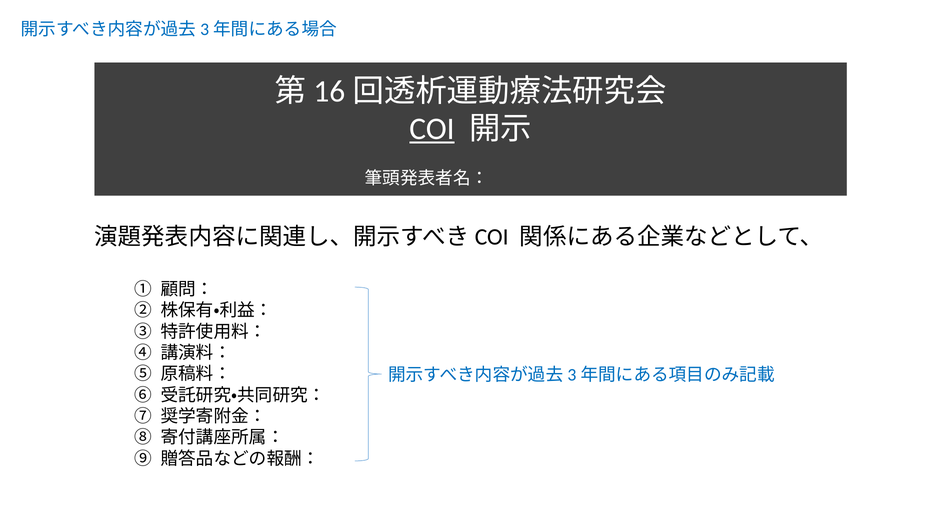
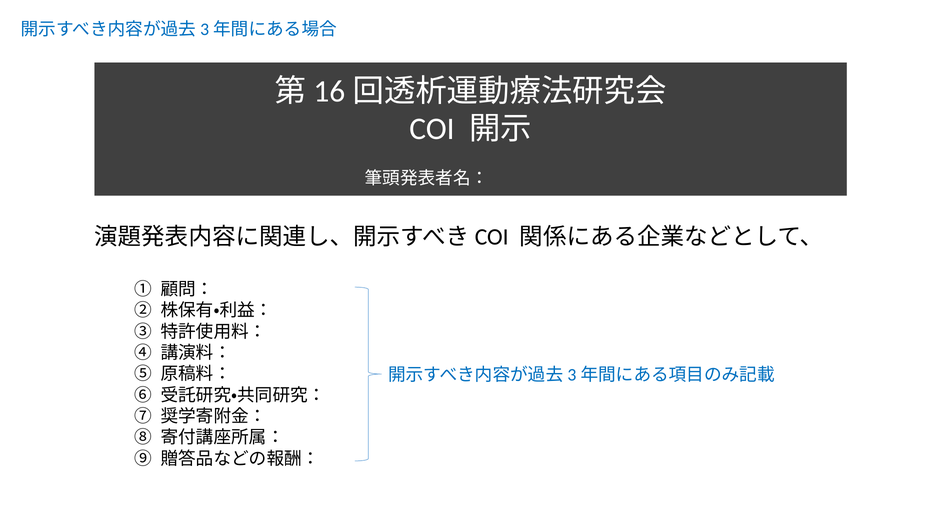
COI underline: present -> none
